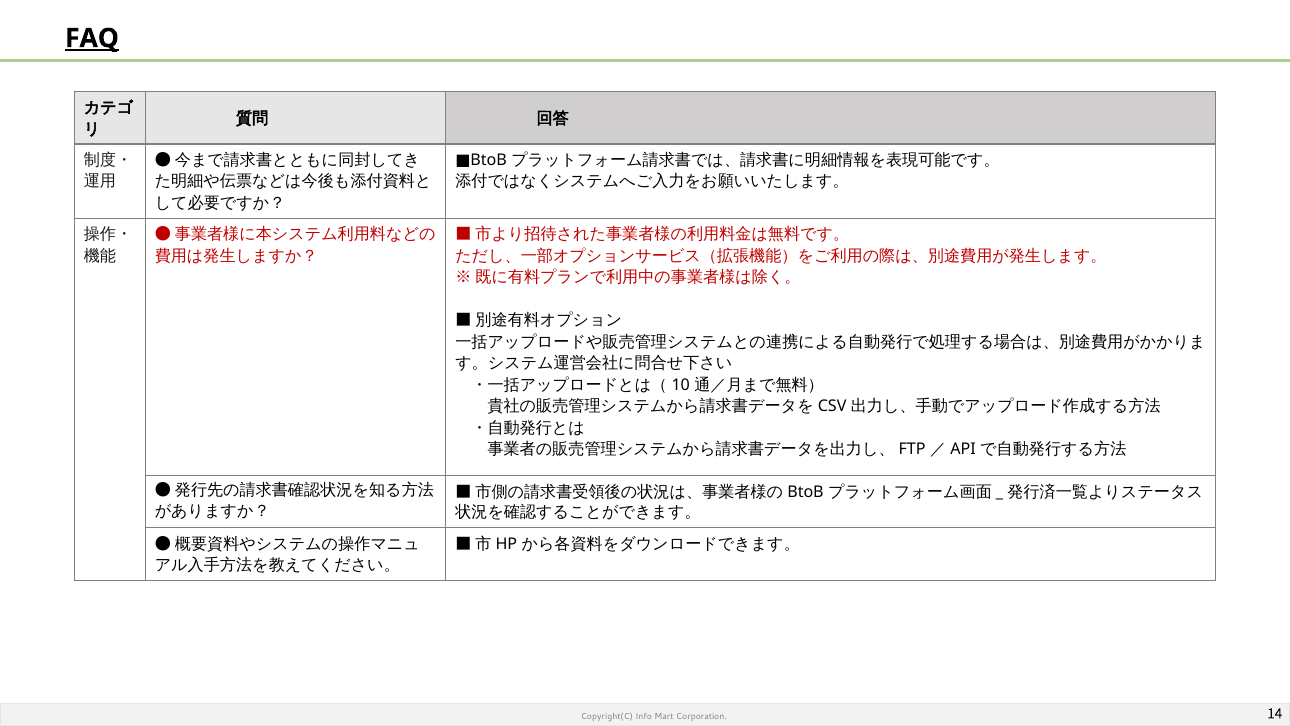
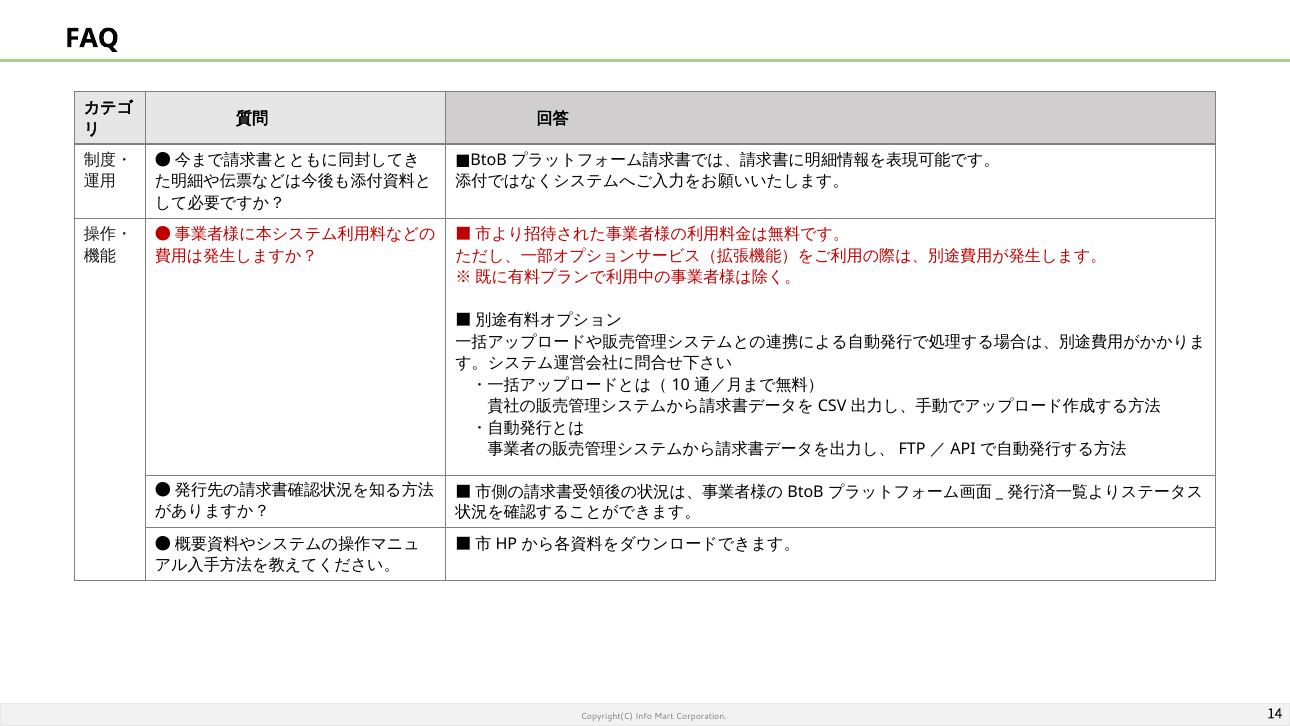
FAQ underline: present -> none
